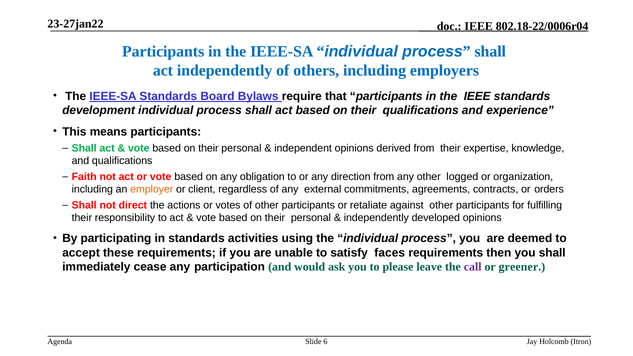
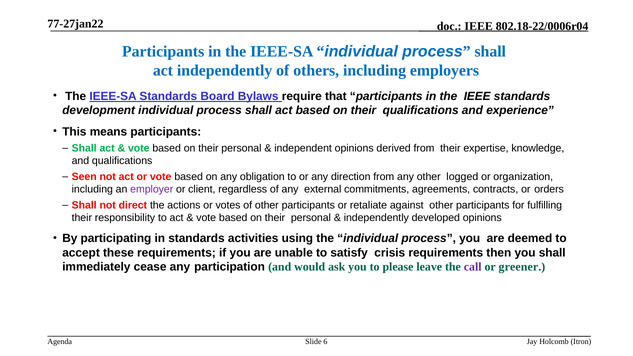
23-27jan22: 23-27jan22 -> 77-27jan22
Faith: Faith -> Seen
employer colour: orange -> purple
faces: faces -> crisis
